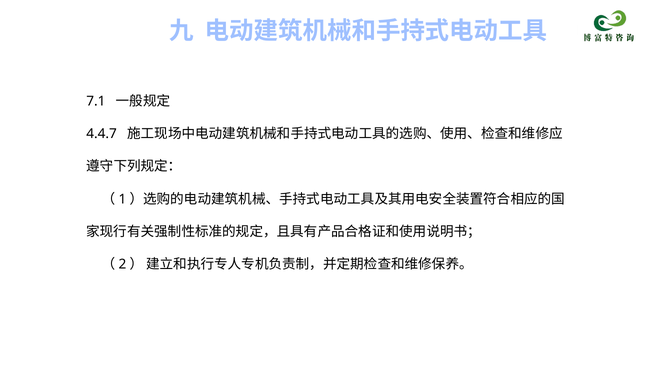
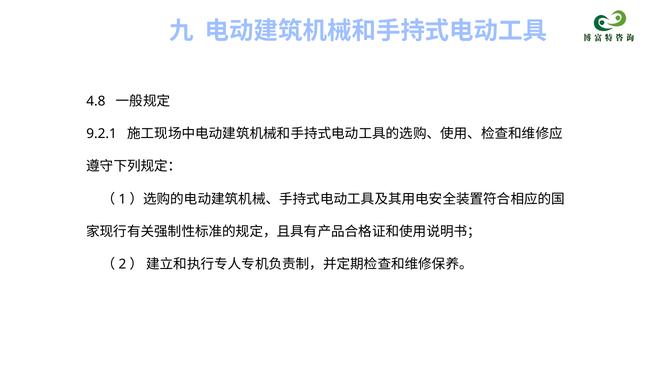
7.1: 7.1 -> 4.8
4.4.7: 4.4.7 -> 9.2.1
